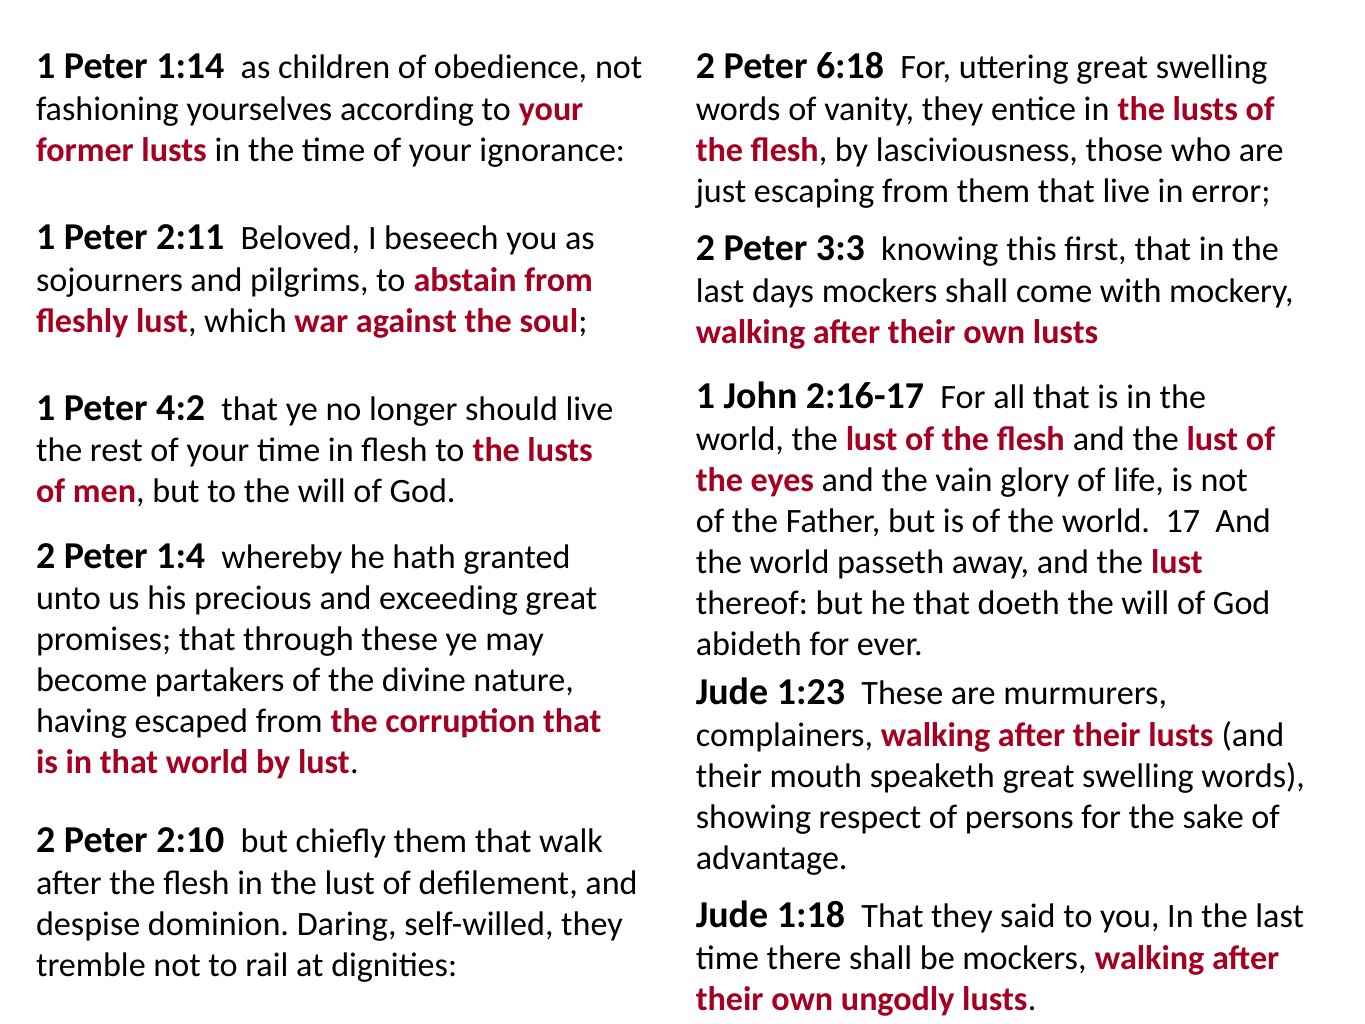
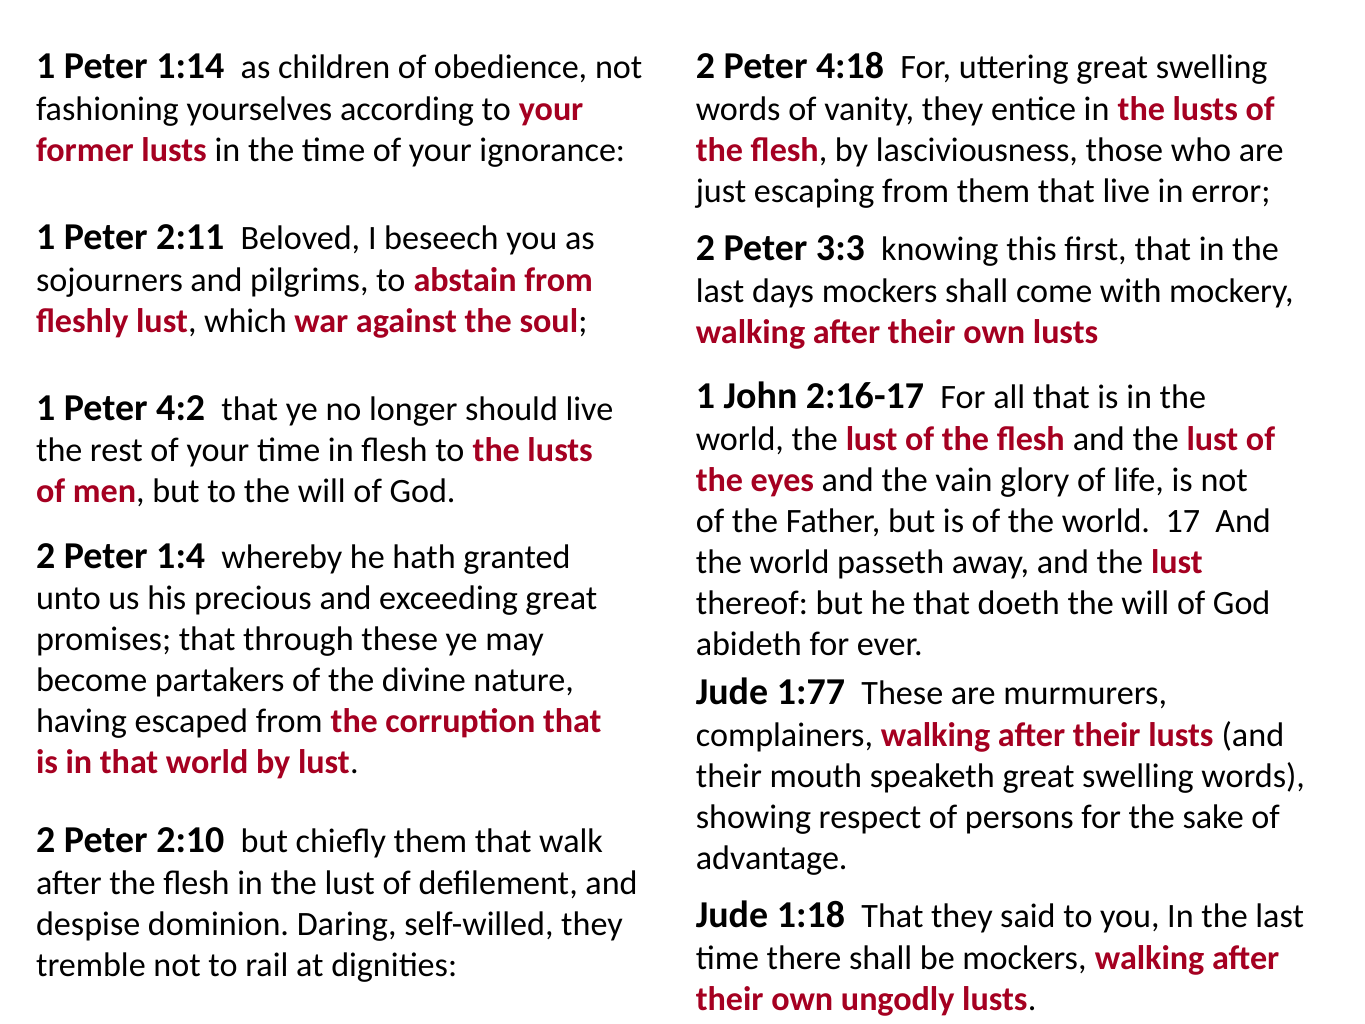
6:18: 6:18 -> 4:18
1:23: 1:23 -> 1:77
